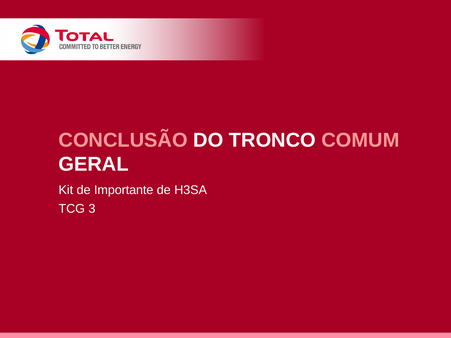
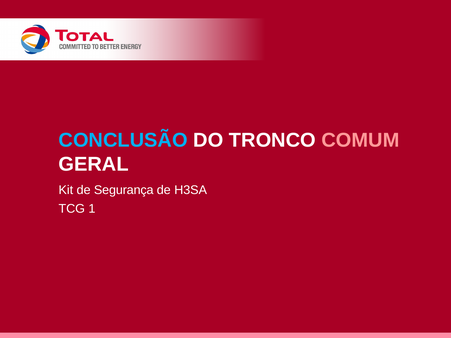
CONCLUSÃO colour: pink -> light blue
Importante: Importante -> Segurança
3: 3 -> 1
